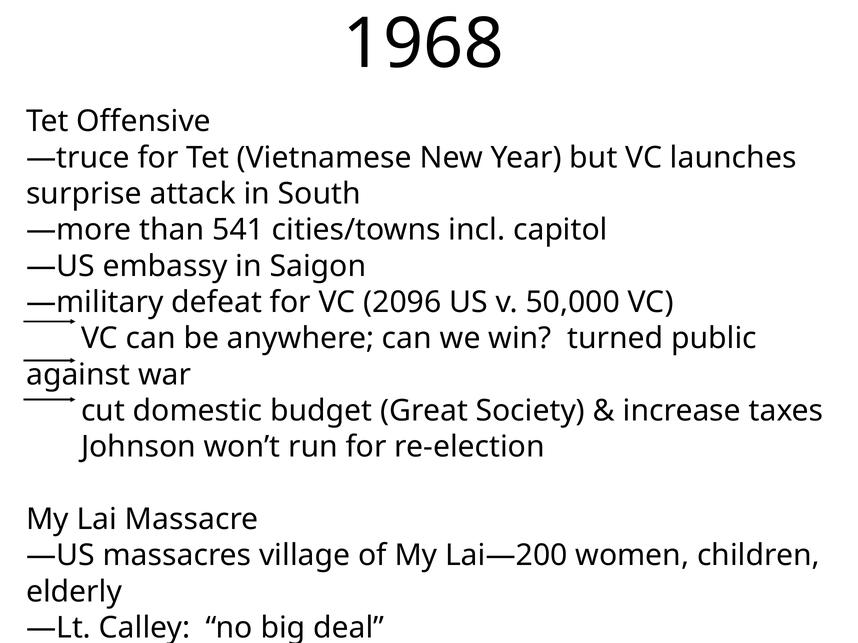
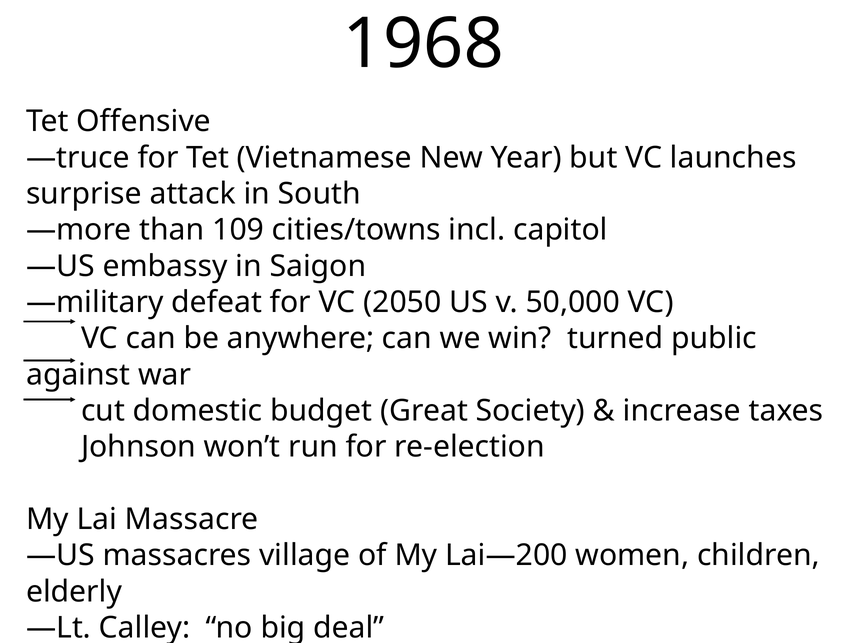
541: 541 -> 109
2096: 2096 -> 2050
